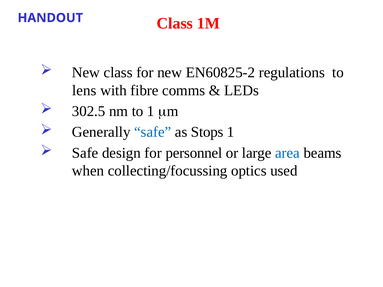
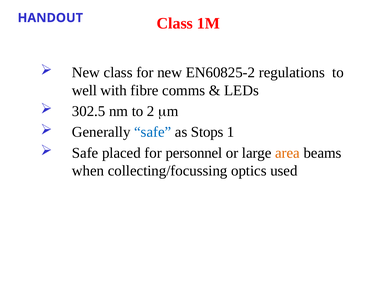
lens: lens -> well
to 1: 1 -> 2
design: design -> placed
area colour: blue -> orange
